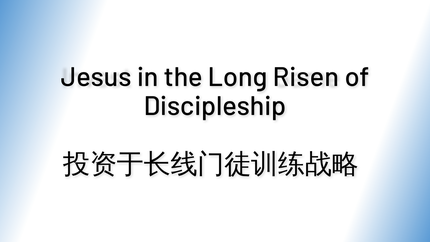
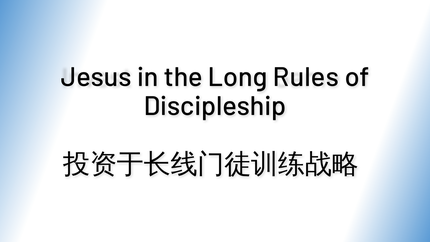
Risen: Risen -> Rules
